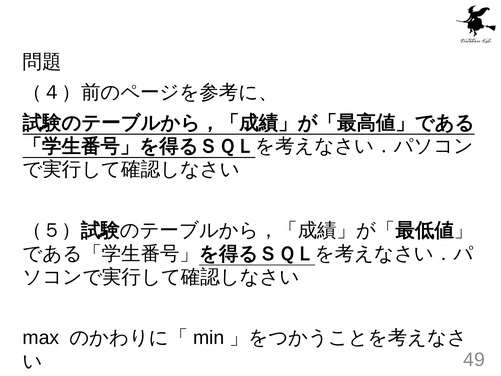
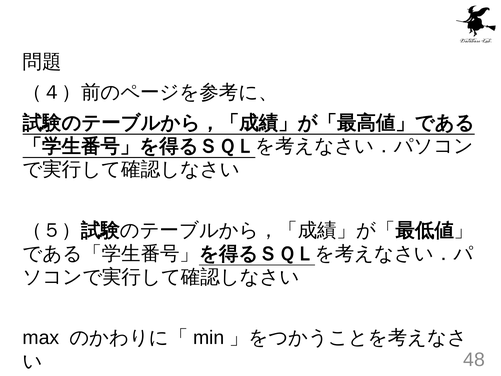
49: 49 -> 48
